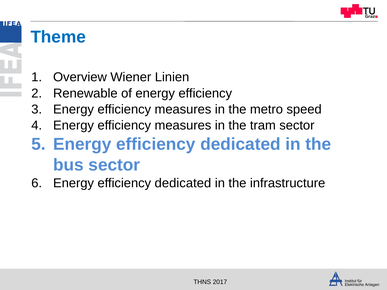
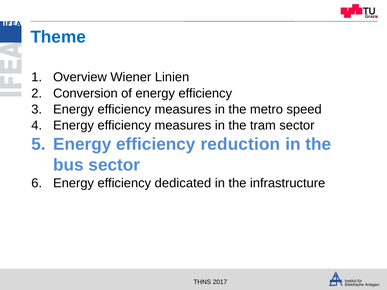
Renewable: Renewable -> Conversion
dedicated at (240, 144): dedicated -> reduction
